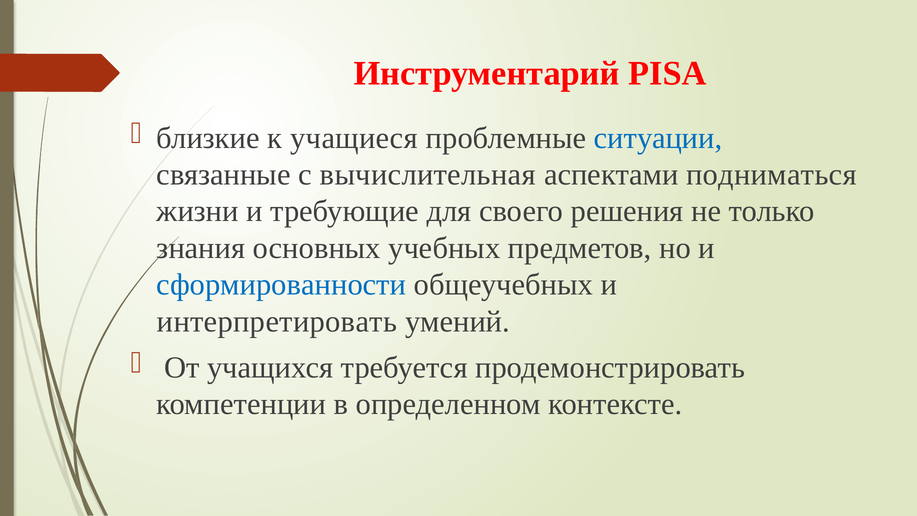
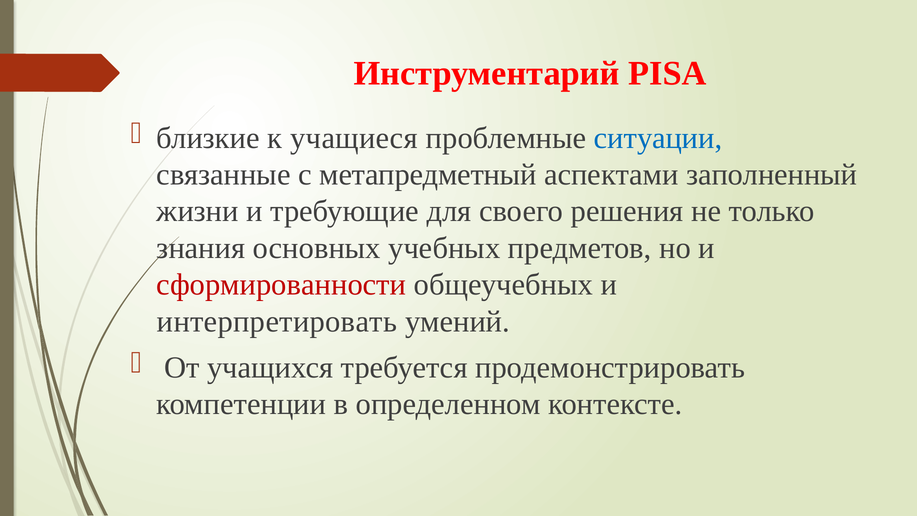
вычислительная: вычислительная -> метапредметный
подниматься: подниматься -> заполненный
сформированности colour: blue -> red
